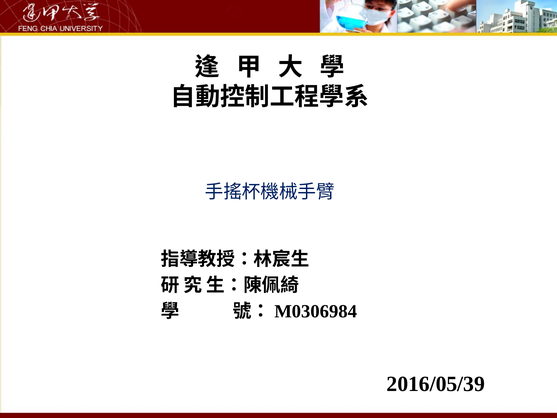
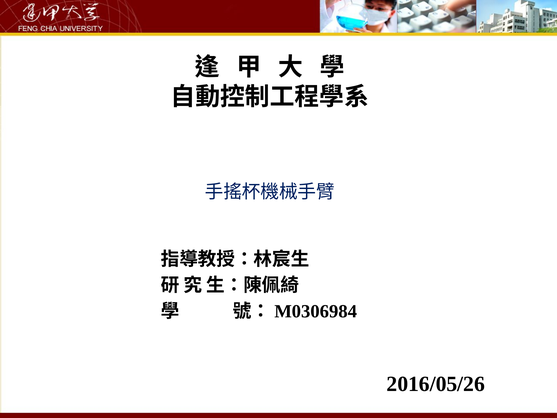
2016/05/39: 2016/05/39 -> 2016/05/26
